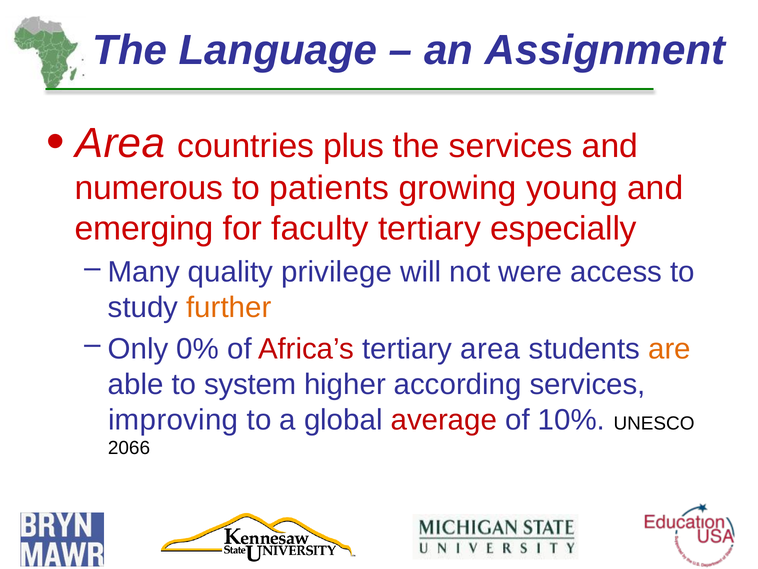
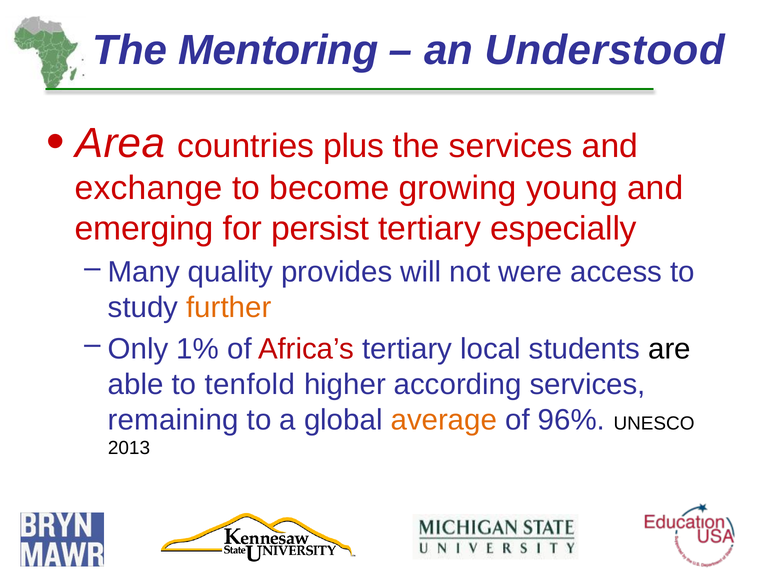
Language: Language -> Mentoring
Assignment: Assignment -> Understood
numerous: numerous -> exchange
patients: patients -> become
faculty: faculty -> persist
privilege: privilege -> provides
0%: 0% -> 1%
tertiary area: area -> local
are colour: orange -> black
system: system -> tenfold
improving: improving -> remaining
average colour: red -> orange
10%: 10% -> 96%
2066: 2066 -> 2013
